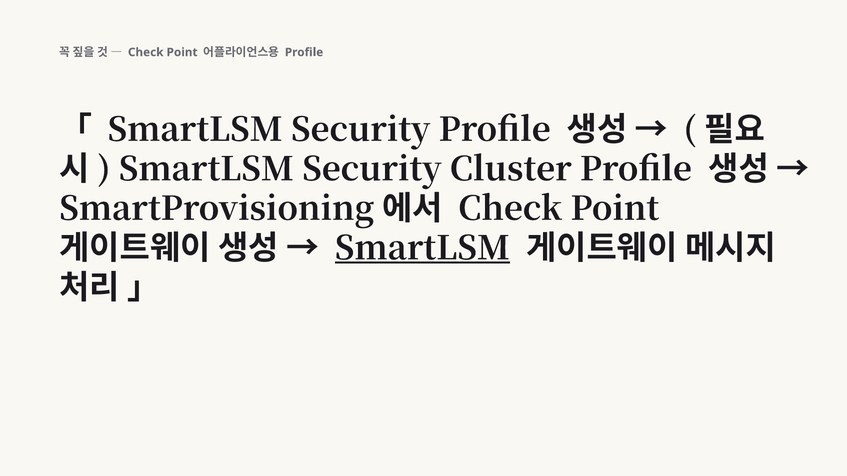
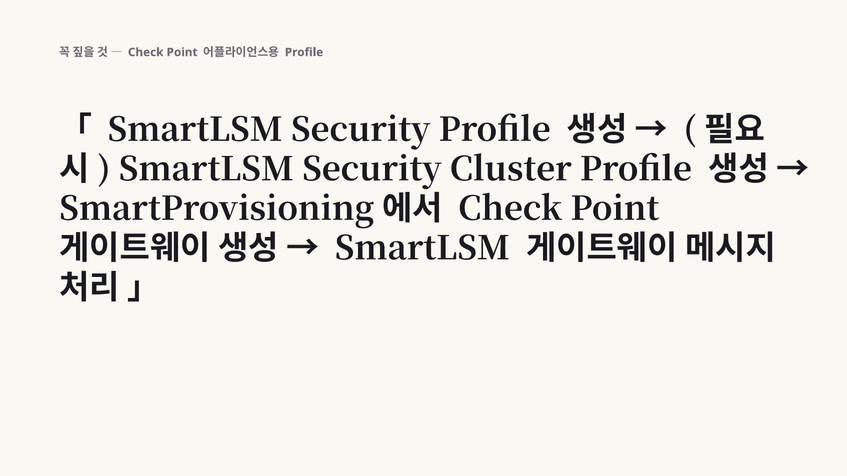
SmartLSM at (422, 249) underline: present -> none
